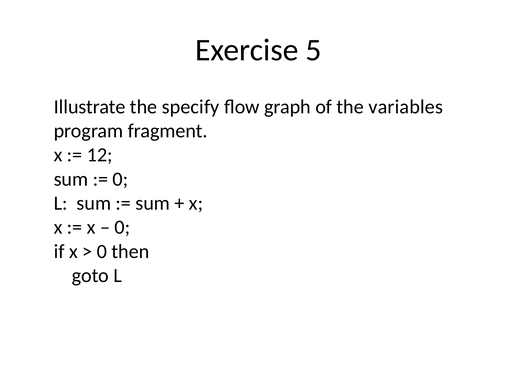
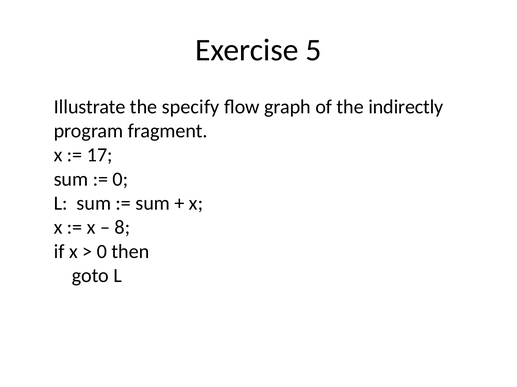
variables: variables -> indirectly
12: 12 -> 17
0 at (122, 228): 0 -> 8
